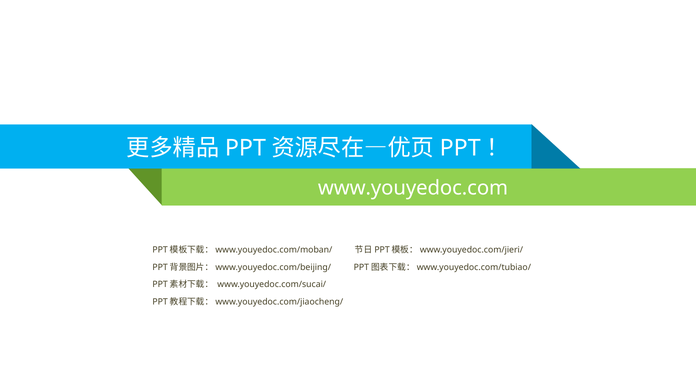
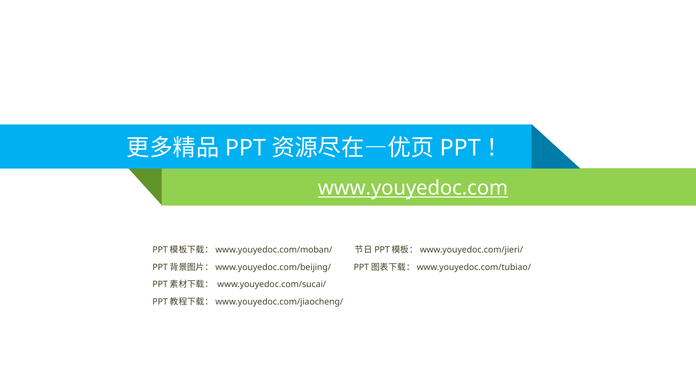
www.youyedoc.com underline: none -> present
